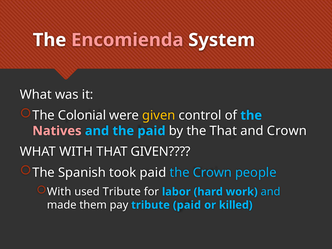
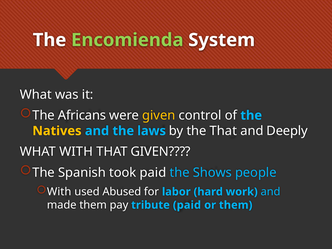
Encomienda colour: pink -> light green
Colonial: Colonial -> Africans
Natives colour: pink -> yellow
the paid: paid -> laws
and Crown: Crown -> Deeply
the Crown: Crown -> Shows
used Tribute: Tribute -> Abused
or killed: killed -> them
